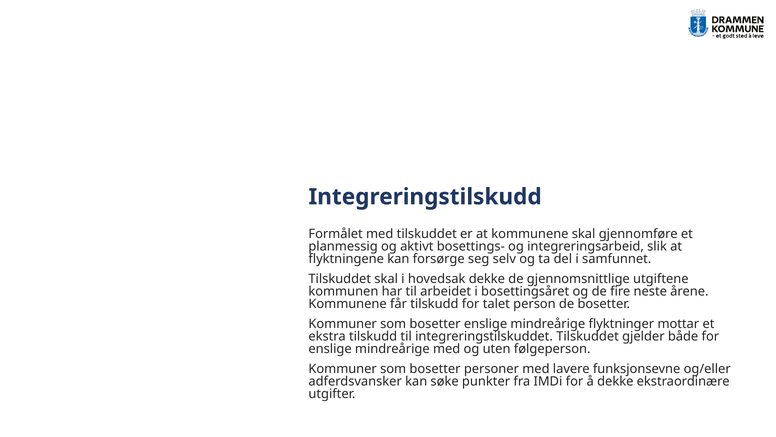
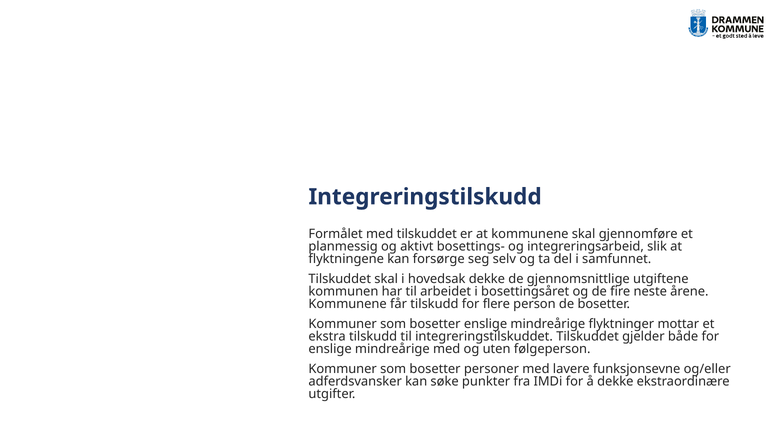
talet: talet -> flere
